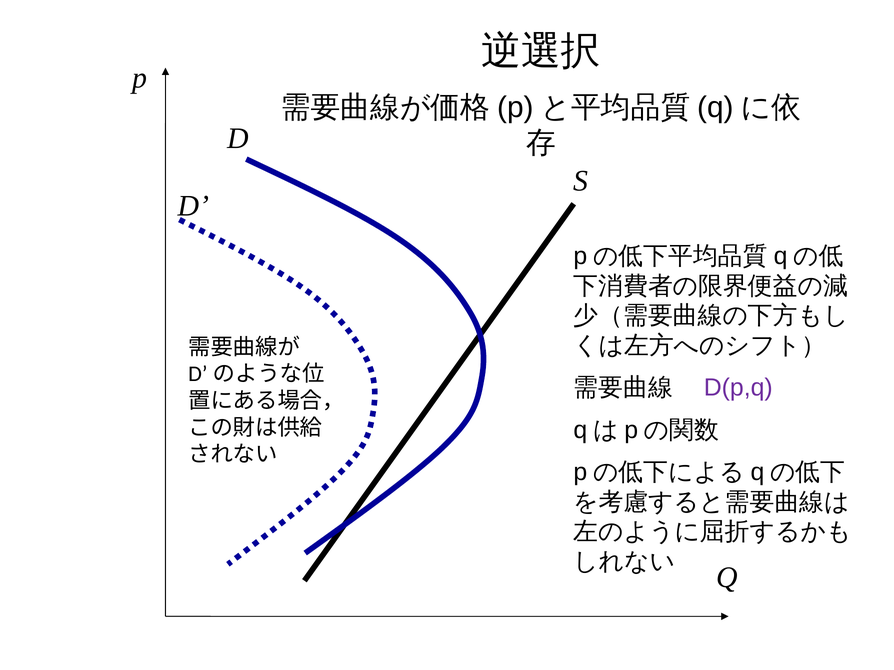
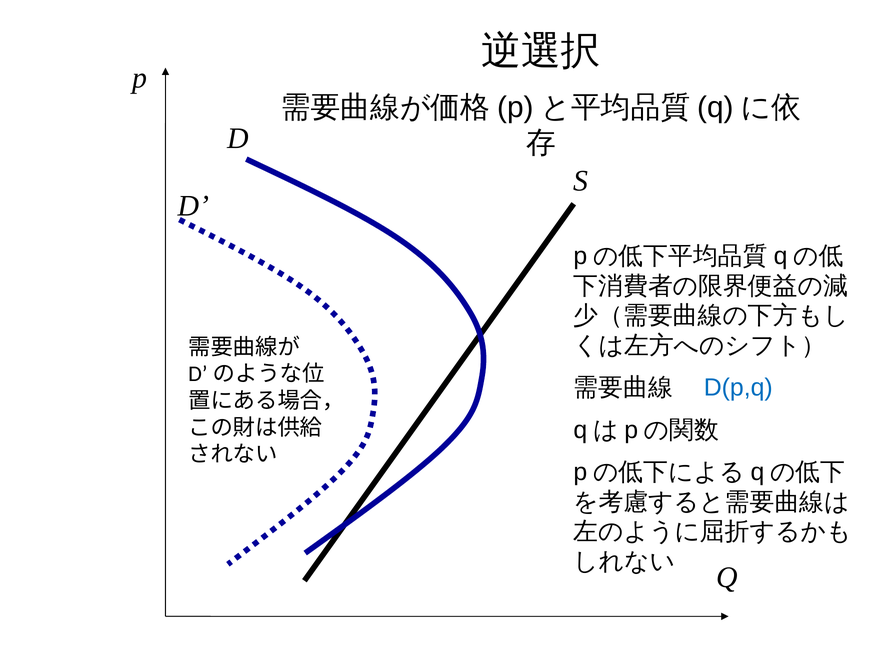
D(p,q colour: purple -> blue
